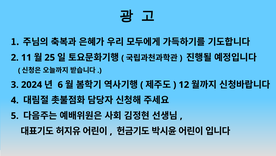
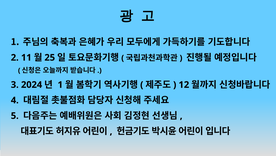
6 at (60, 84): 6 -> 1
